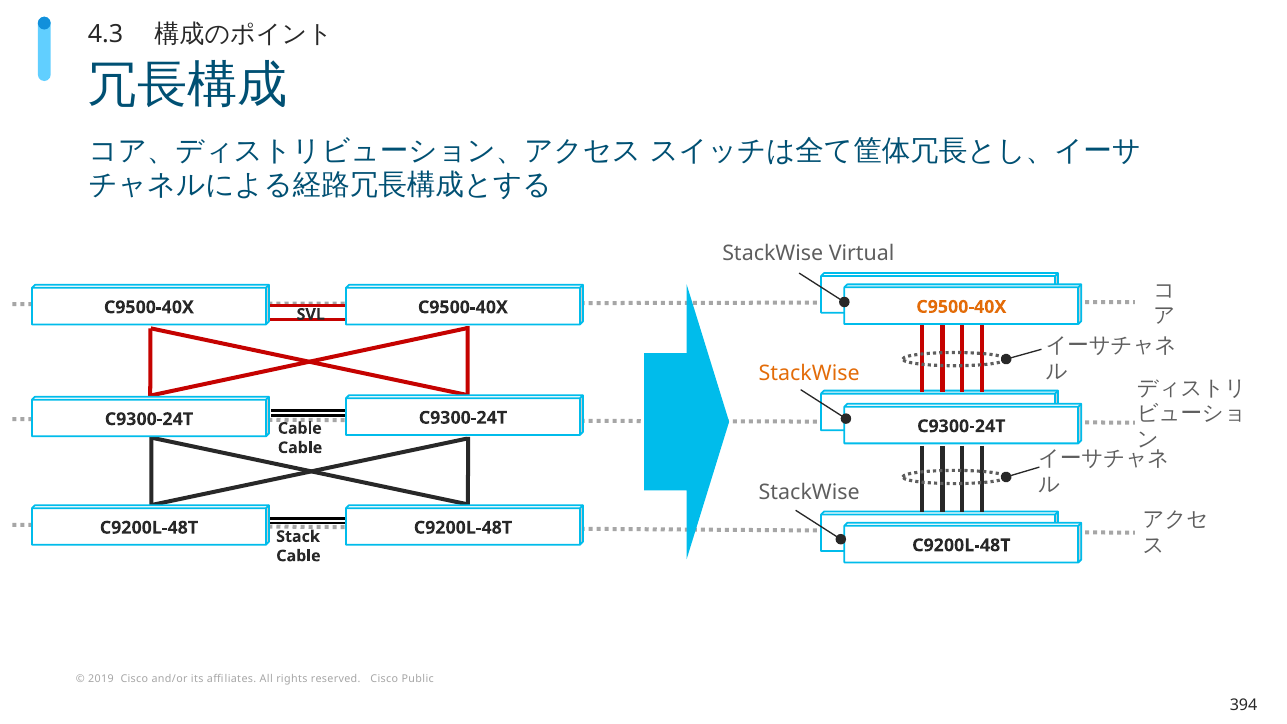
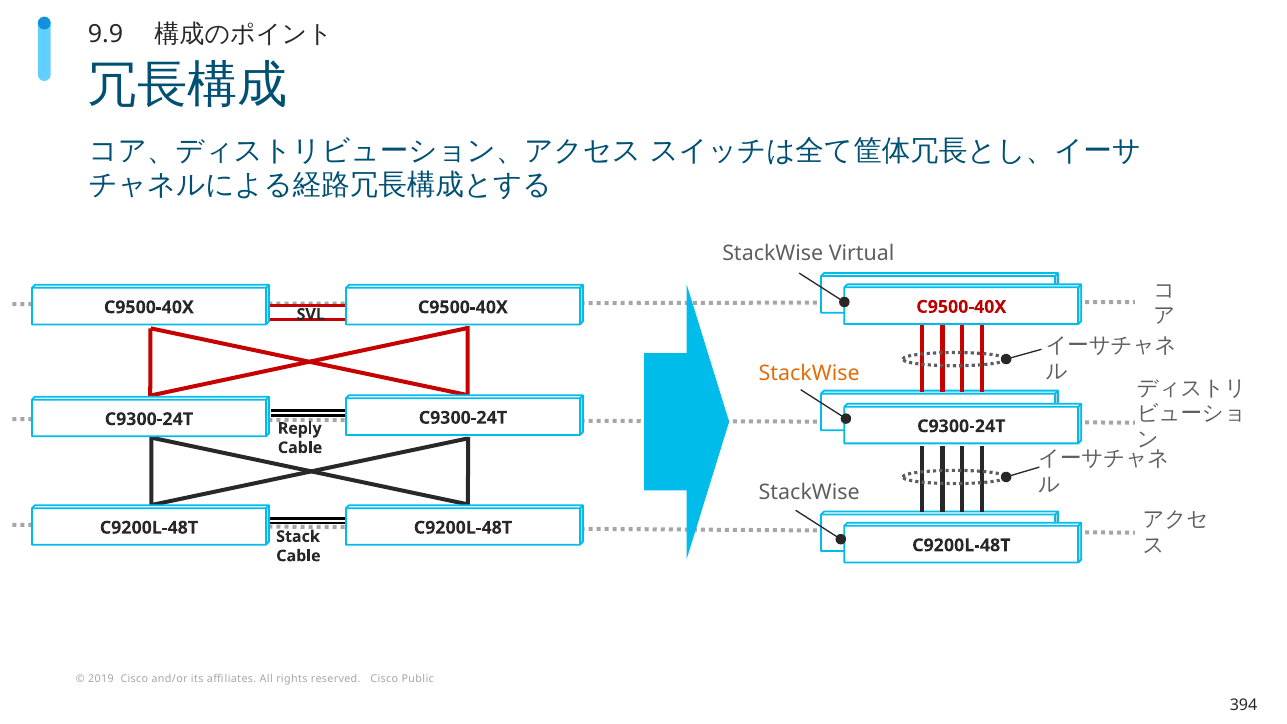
4.3: 4.3 -> 9.9
C9500-40X at (961, 307) colour: orange -> red
Cable at (300, 428): Cable -> Reply
